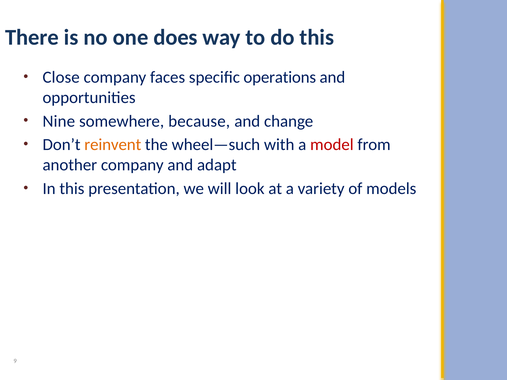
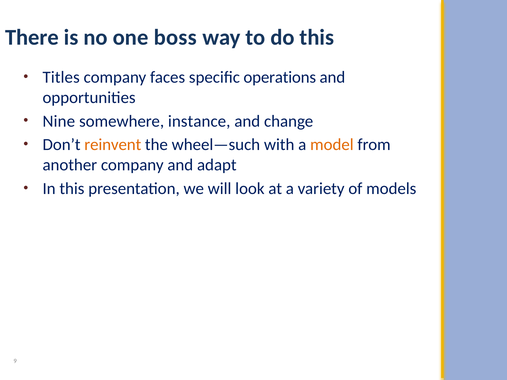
does: does -> boss
Close: Close -> Titles
because: because -> instance
model colour: red -> orange
